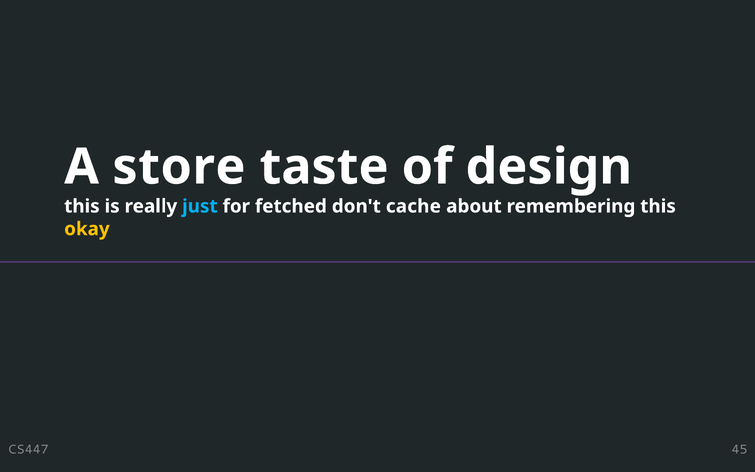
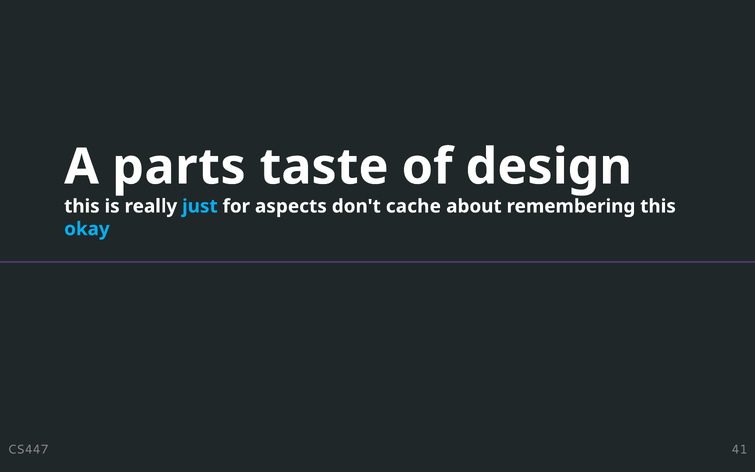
store: store -> parts
fetched: fetched -> aspects
okay colour: yellow -> light blue
45: 45 -> 41
